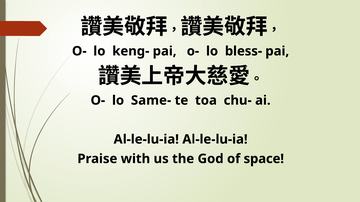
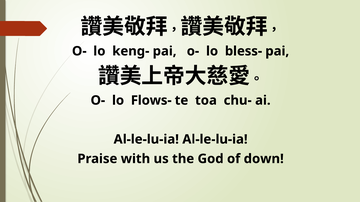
Same-: Same- -> Flows-
space: space -> down
